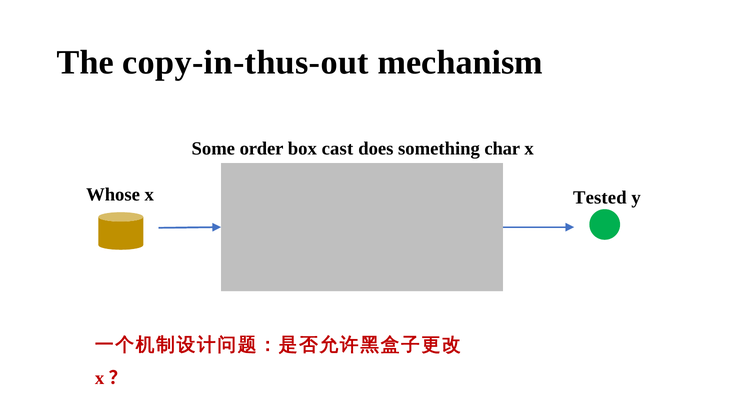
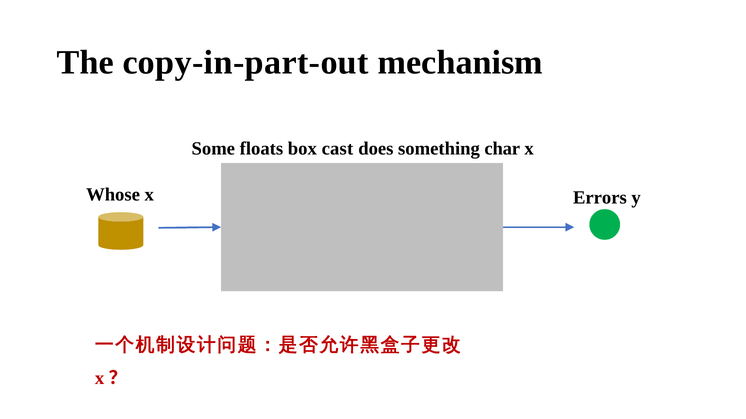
copy-in-thus-out: copy-in-thus-out -> copy-in-part-out
order: order -> floats
Tested: Tested -> Errors
